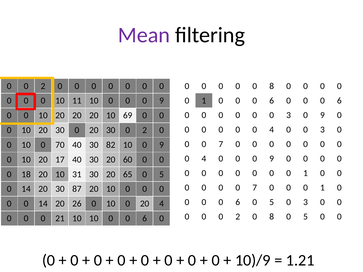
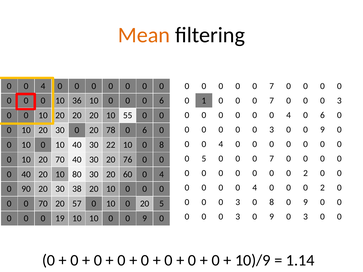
Mean colour: purple -> orange
2 at (43, 86): 2 -> 4
8 at (272, 86): 8 -> 7
6 at (272, 101): 6 -> 7
6 at (339, 101): 6 -> 3
11: 11 -> 36
9 at (162, 101): 9 -> 6
3 at (289, 115): 3 -> 4
9 at (322, 115): 9 -> 6
69: 69 -> 55
4 at (272, 130): 4 -> 3
3 at (322, 130): 3 -> 9
0 20 30: 30 -> 78
2 at (145, 130): 2 -> 6
7 at (221, 144): 7 -> 4
10 0 70: 70 -> 10
82: 82 -> 22
10 0 9: 9 -> 8
4 at (204, 159): 4 -> 5
9 at (272, 159): 9 -> 7
20 17: 17 -> 70
60: 60 -> 76
1 at (305, 173): 1 -> 2
0 18: 18 -> 40
31: 31 -> 80
65: 65 -> 60
5 at (162, 174): 5 -> 4
7 at (255, 188): 7 -> 4
1 at (322, 188): 1 -> 2
14 at (26, 189): 14 -> 90
87: 87 -> 38
6 at (238, 202): 6 -> 3
5 at (272, 202): 5 -> 8
3 at (305, 202): 3 -> 9
0 0 14: 14 -> 70
26: 26 -> 57
20 4: 4 -> 5
2 at (238, 217): 2 -> 3
8 at (272, 217): 8 -> 9
5 at (305, 217): 5 -> 3
21: 21 -> 19
10 0 0 6: 6 -> 9
1.21: 1.21 -> 1.14
